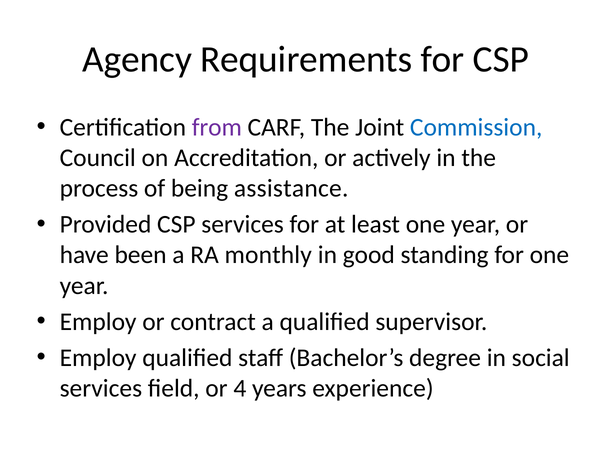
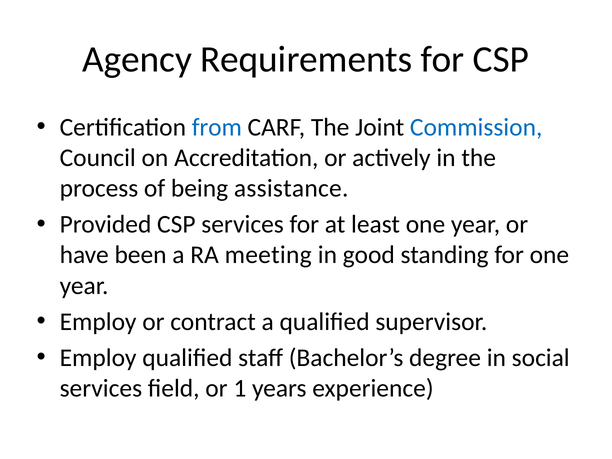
from colour: purple -> blue
monthly: monthly -> meeting
4: 4 -> 1
